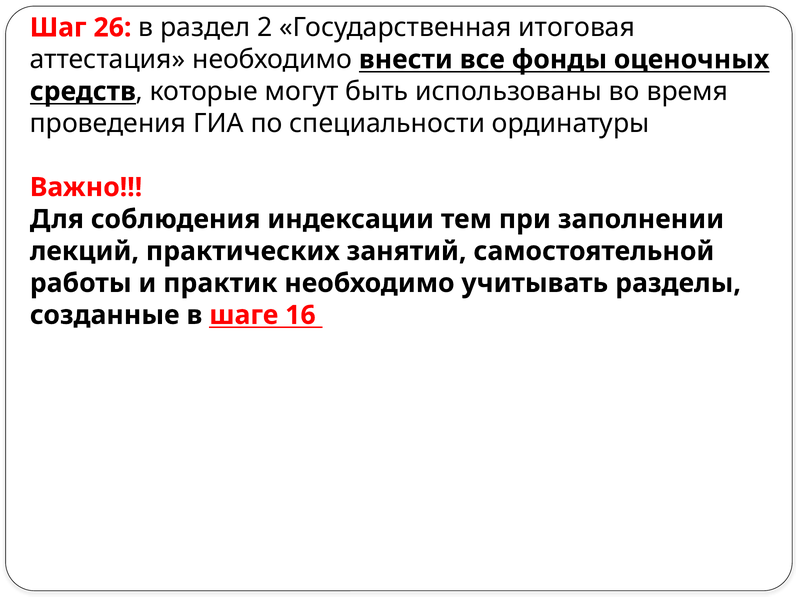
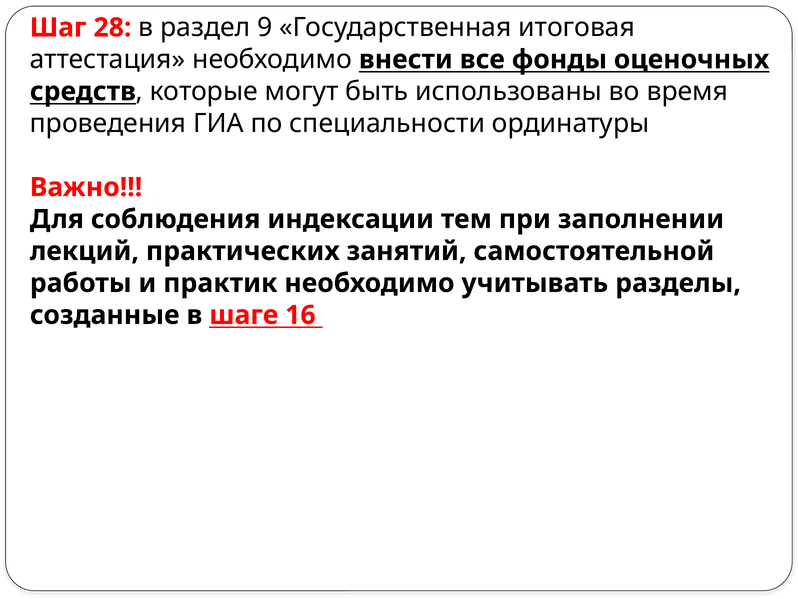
26: 26 -> 28
2: 2 -> 9
